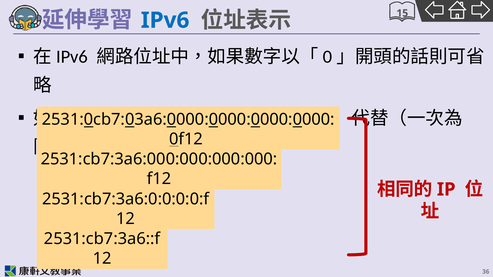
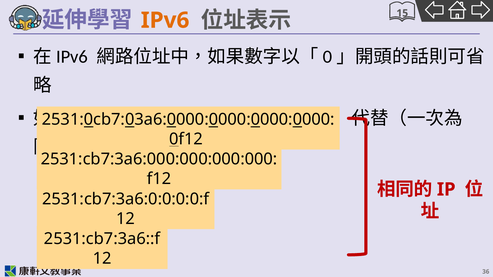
IPv6 colour: blue -> orange
